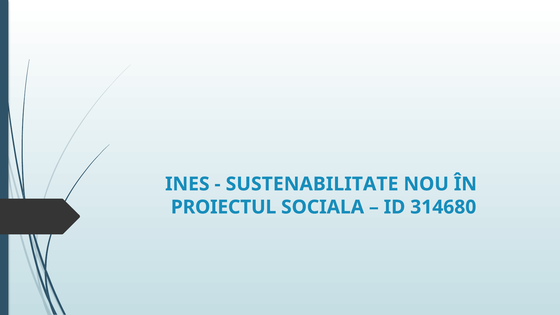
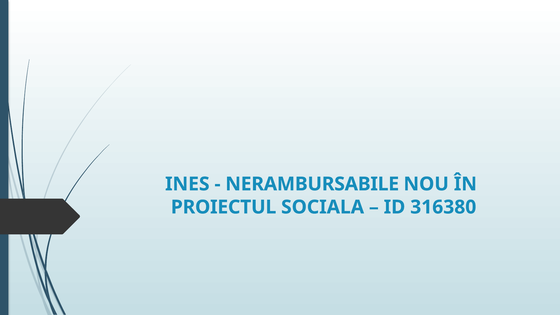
SUSTENABILITATE: SUSTENABILITATE -> NERAMBURSABILE
314680: 314680 -> 316380
